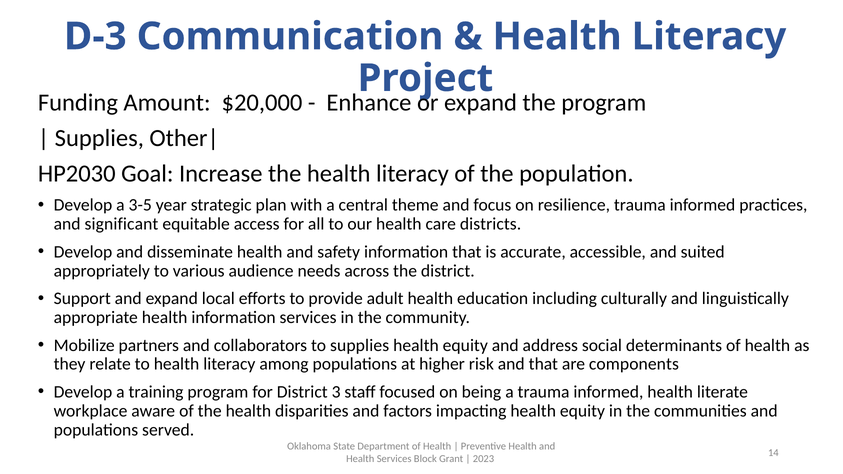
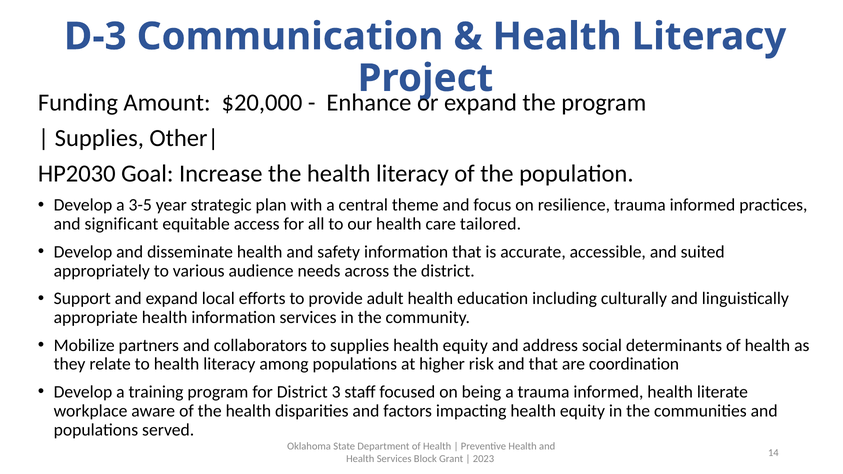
districts: districts -> tailored
components: components -> coordination
